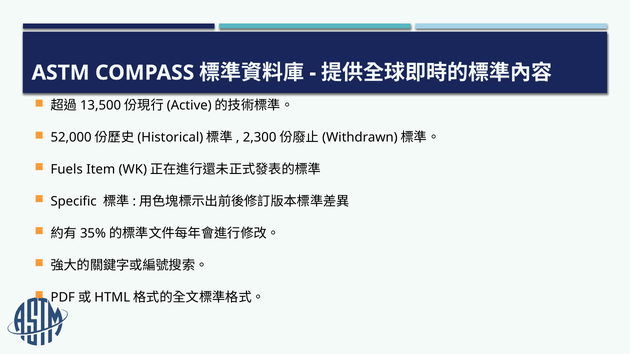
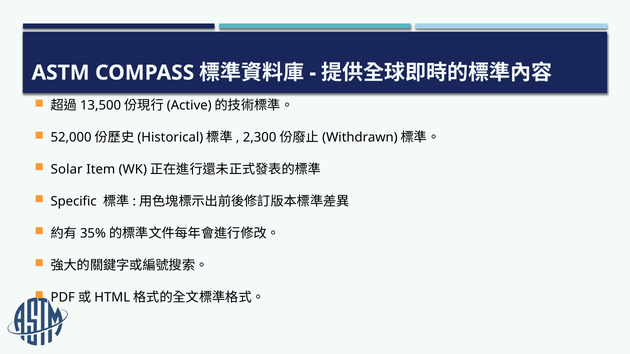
Fuels: Fuels -> Solar
